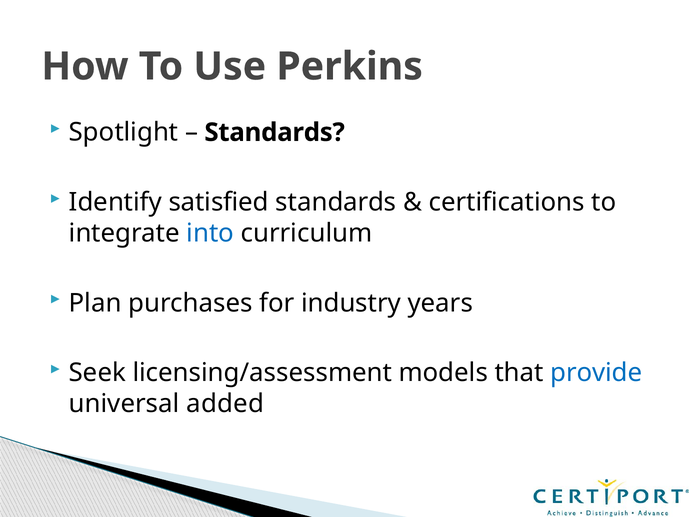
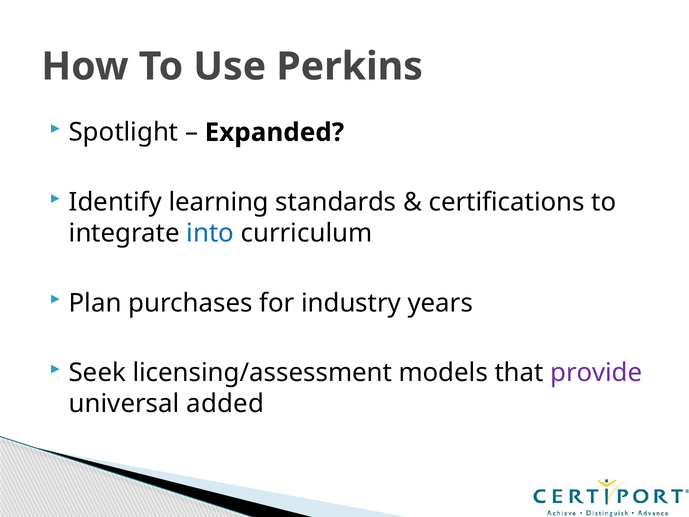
Standards at (275, 132): Standards -> Expanded
satisfied: satisfied -> learning
provide colour: blue -> purple
